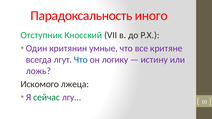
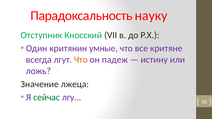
иного: иного -> науку
Что at (81, 60) colour: blue -> orange
логику: логику -> падеж
Искомого: Искомого -> Значение
